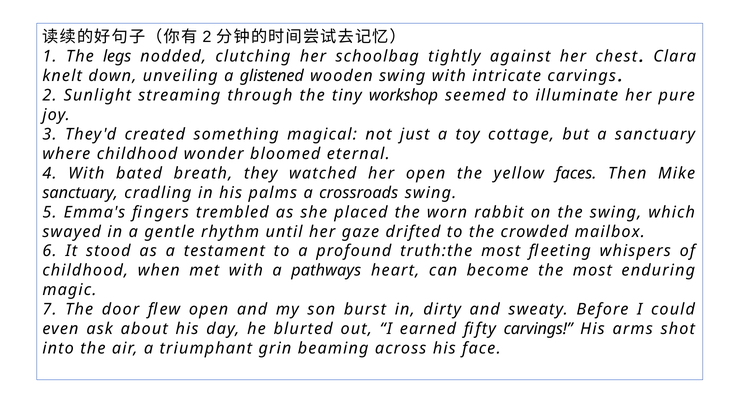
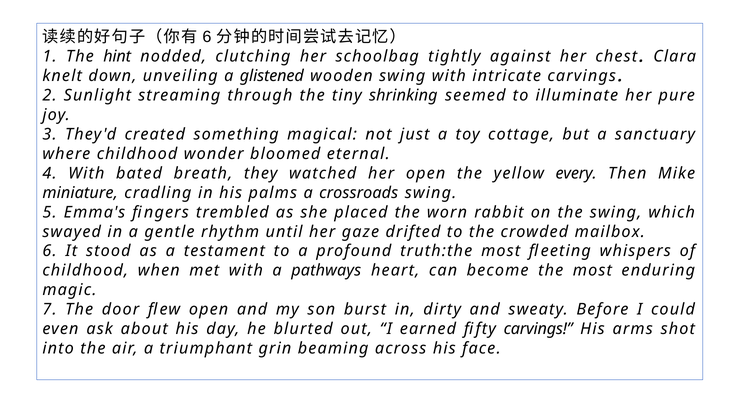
2 at (207, 37): 2 -> 6
legs: legs -> hint
workshop: workshop -> shrinking
faces: faces -> every
sanctuary at (80, 192): sanctuary -> miniature
